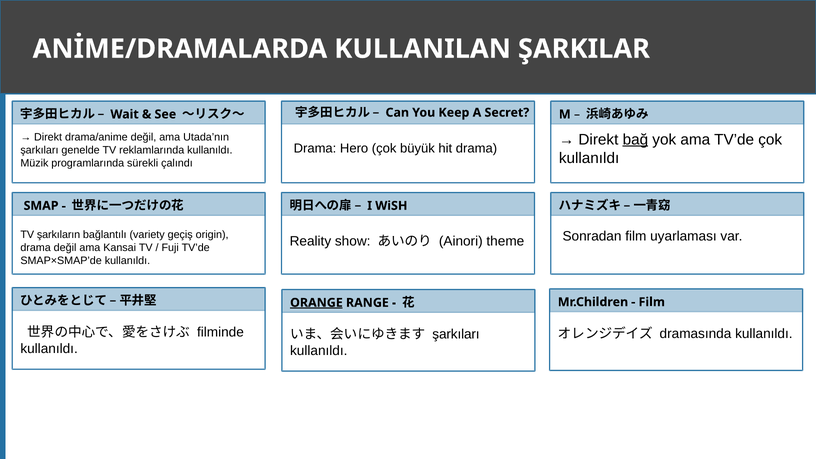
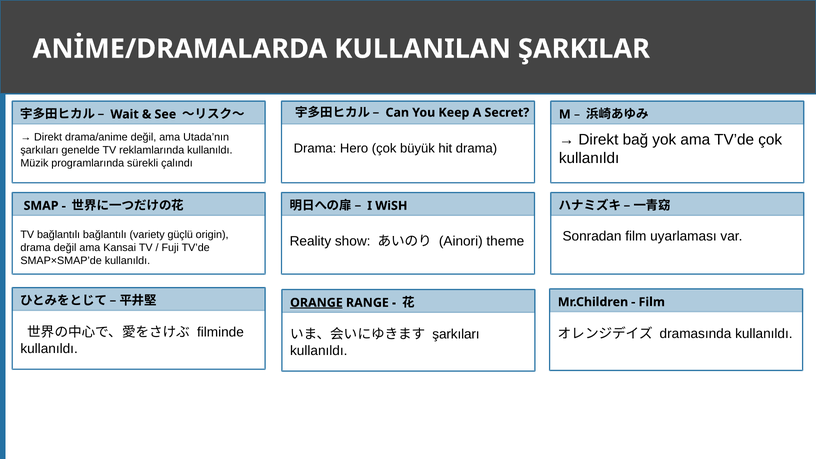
bağ underline: present -> none
TV şarkıların: şarkıların -> bağlantılı
geçiş: geçiş -> güçlü
